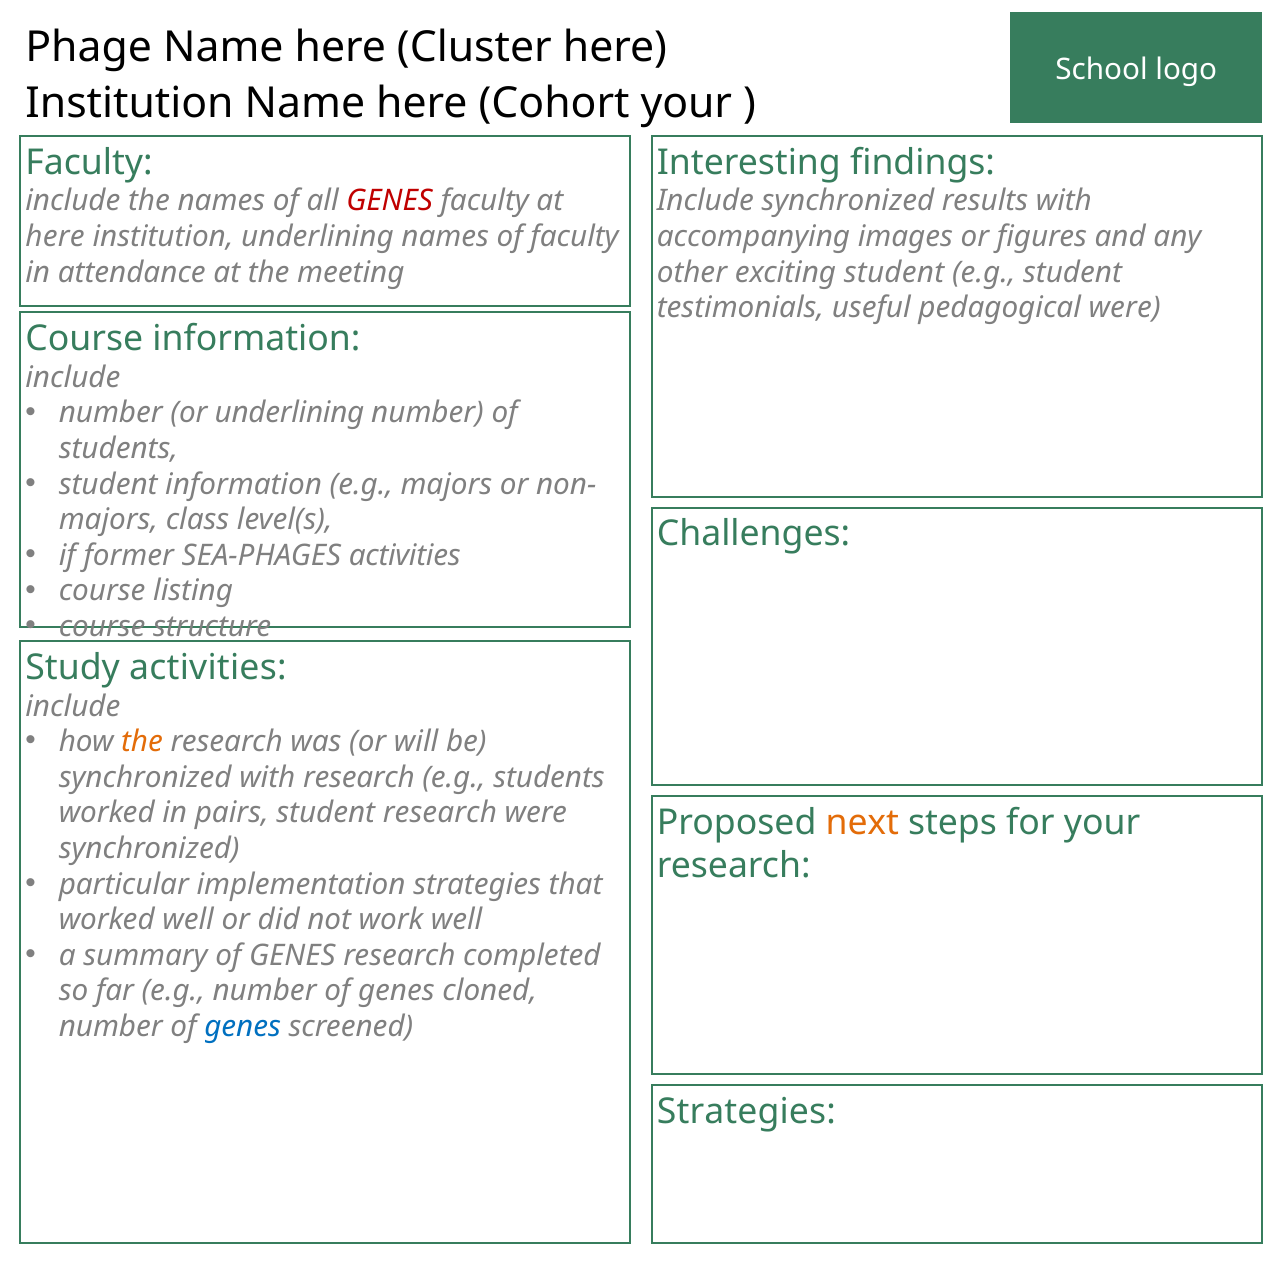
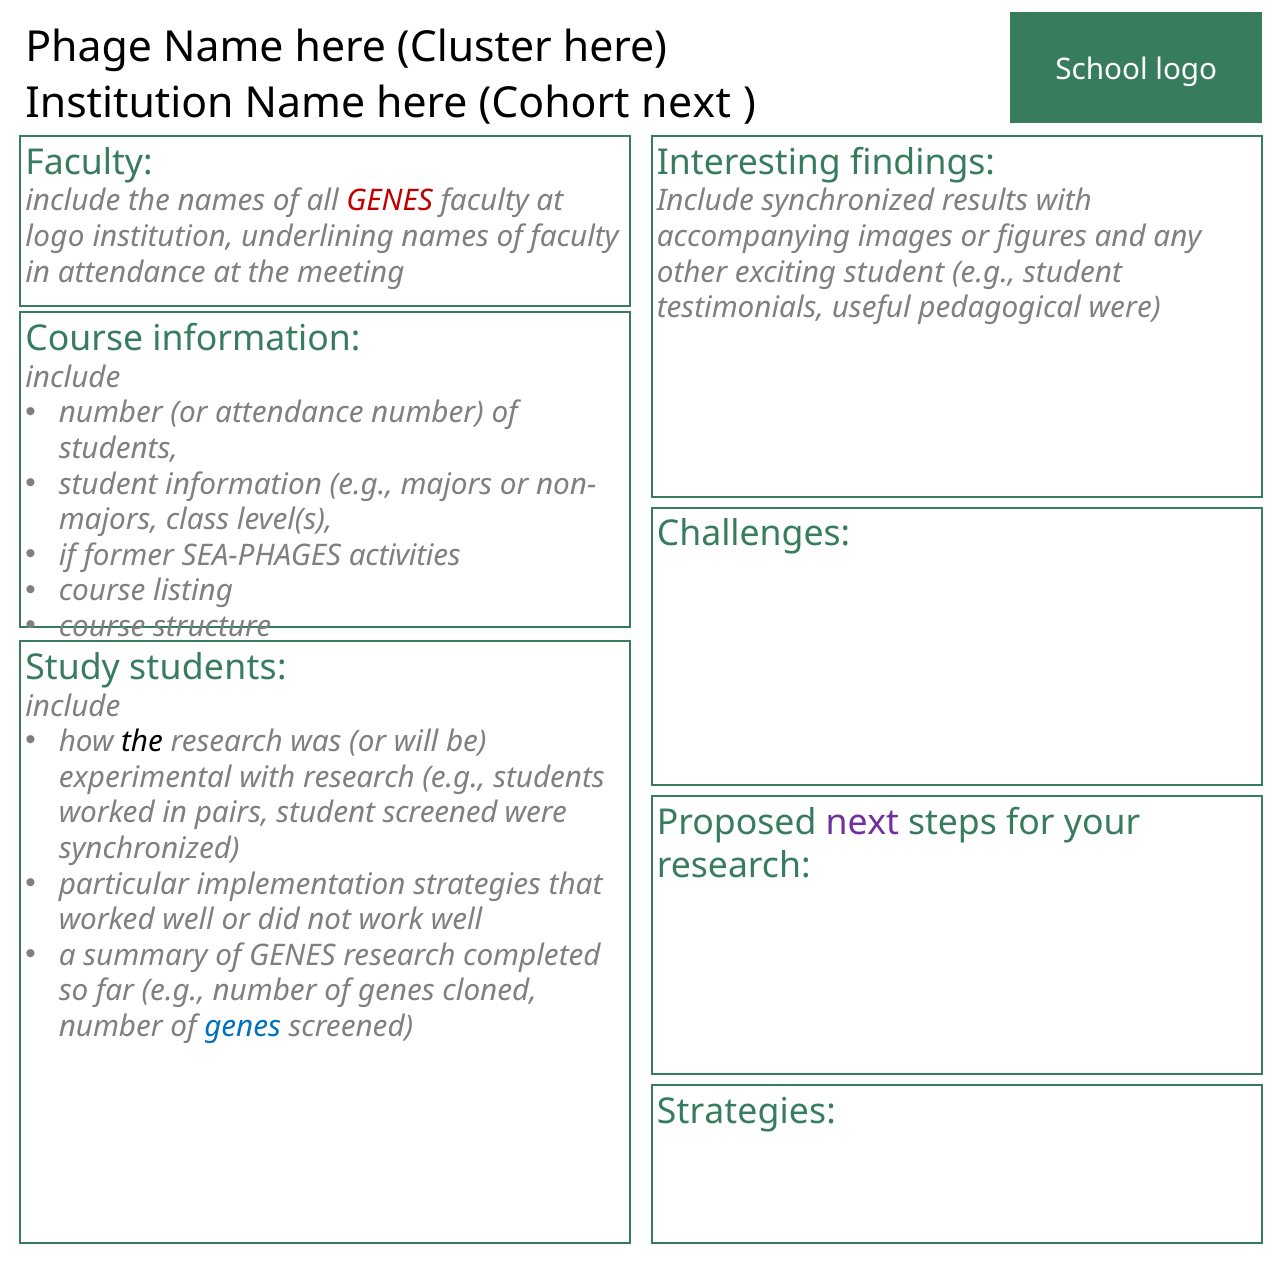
Cohort your: your -> next
here at (55, 237): here -> logo
or underlining: underlining -> attendance
Study activities: activities -> students
the at (142, 742) colour: orange -> black
synchronized at (145, 777): synchronized -> experimental
student research: research -> screened
next at (862, 823) colour: orange -> purple
